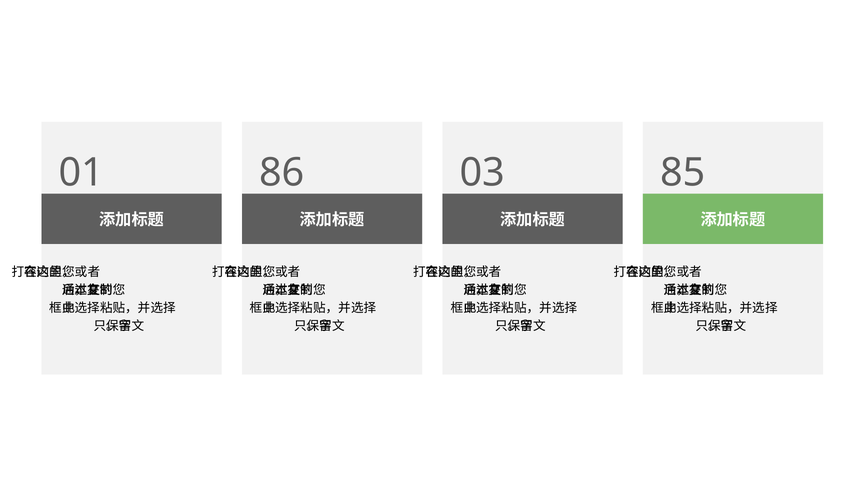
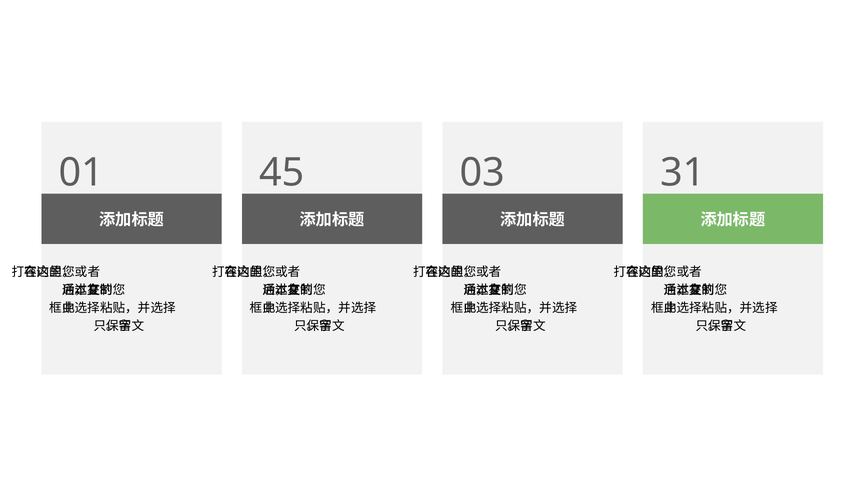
86: 86 -> 45
85: 85 -> 31
